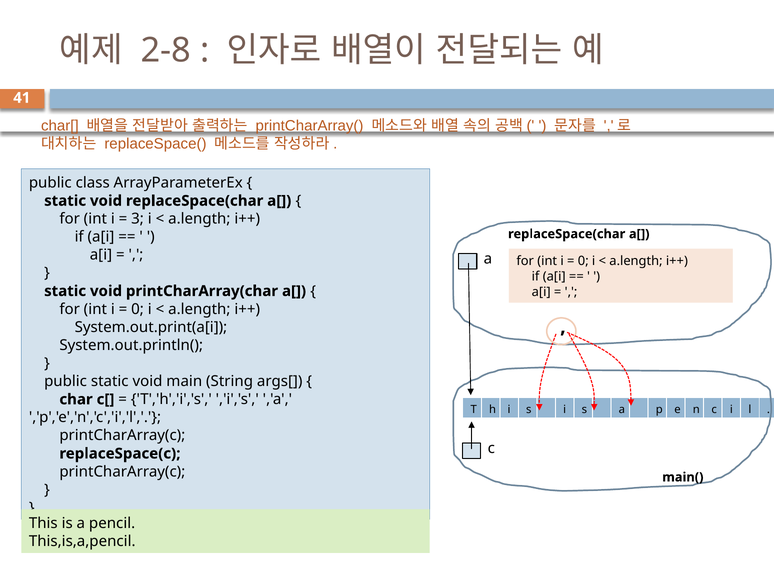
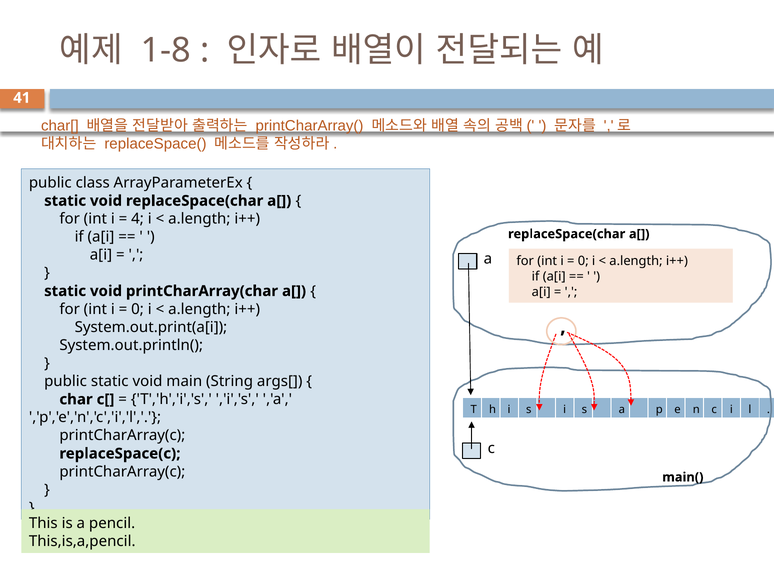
2-8: 2-8 -> 1-8
3: 3 -> 4
